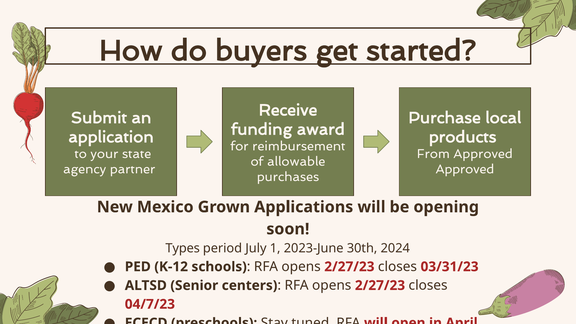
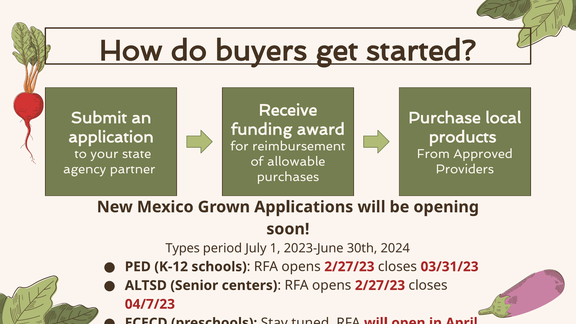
Approved at (465, 169): Approved -> Providers
